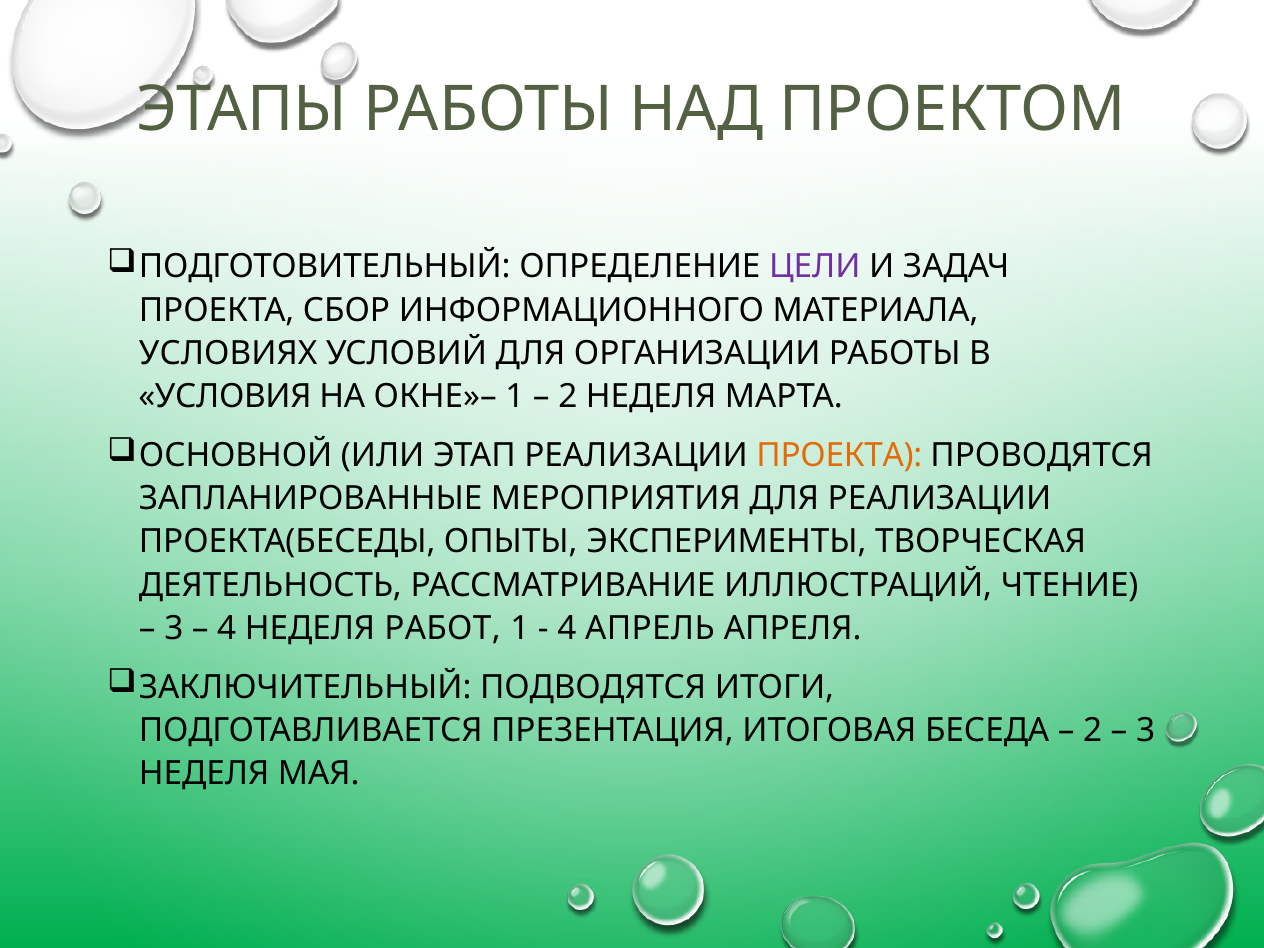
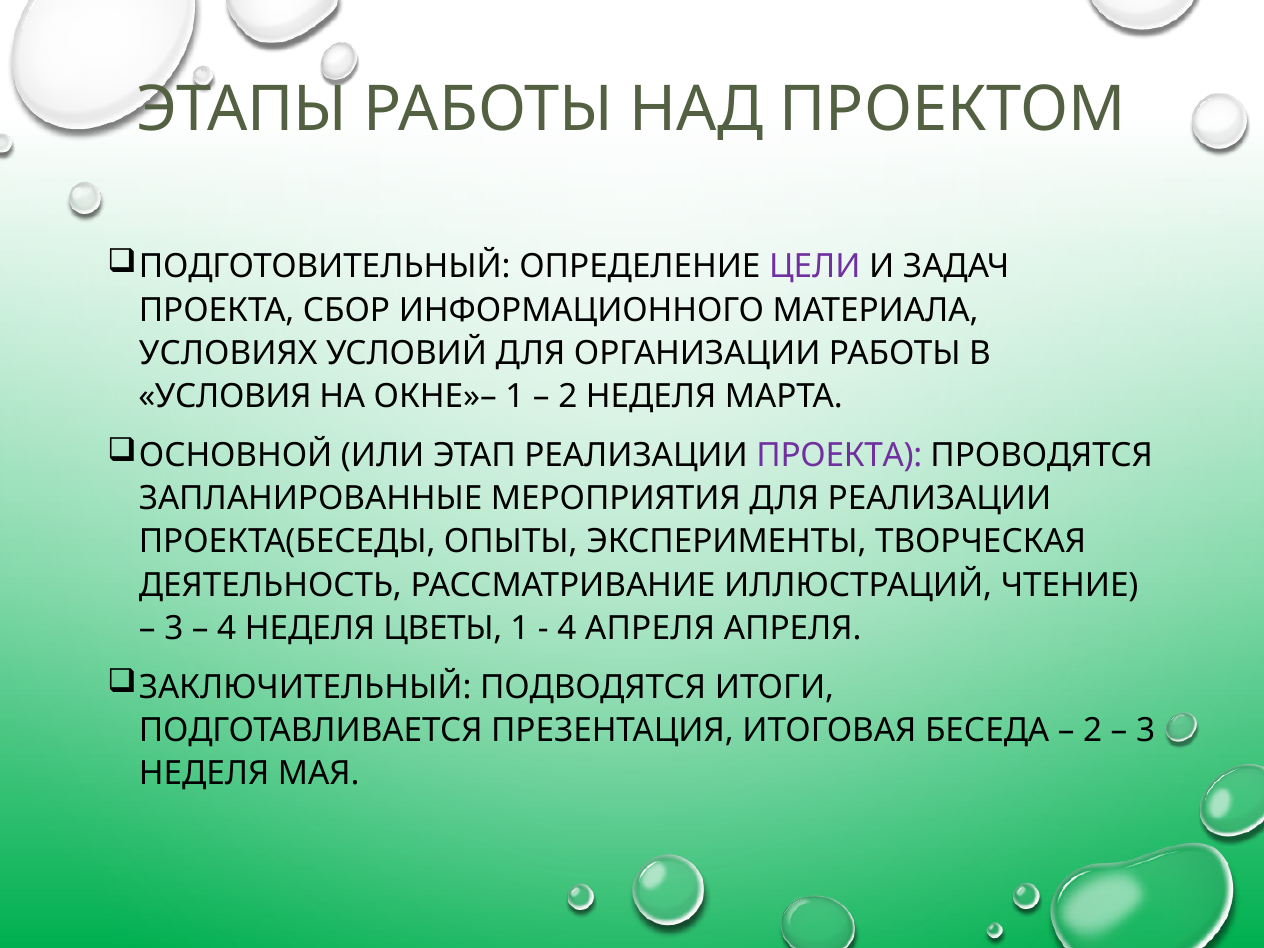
ПРОЕКТА at (839, 455) colour: orange -> purple
РАБОТ: РАБОТ -> ЦВЕТЫ
4 АПРЕЛЬ: АПРЕЛЬ -> АПРЕЛЯ
